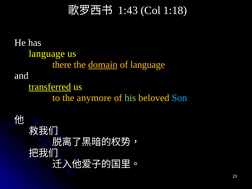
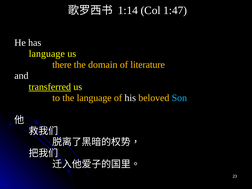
1:43: 1:43 -> 1:14
1:18: 1:18 -> 1:47
domain underline: present -> none
of language: language -> literature
the anymore: anymore -> language
his colour: light green -> white
